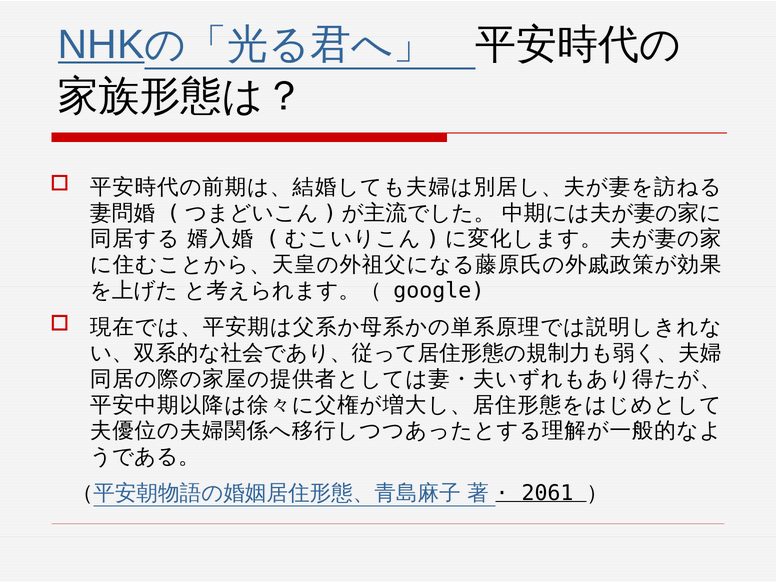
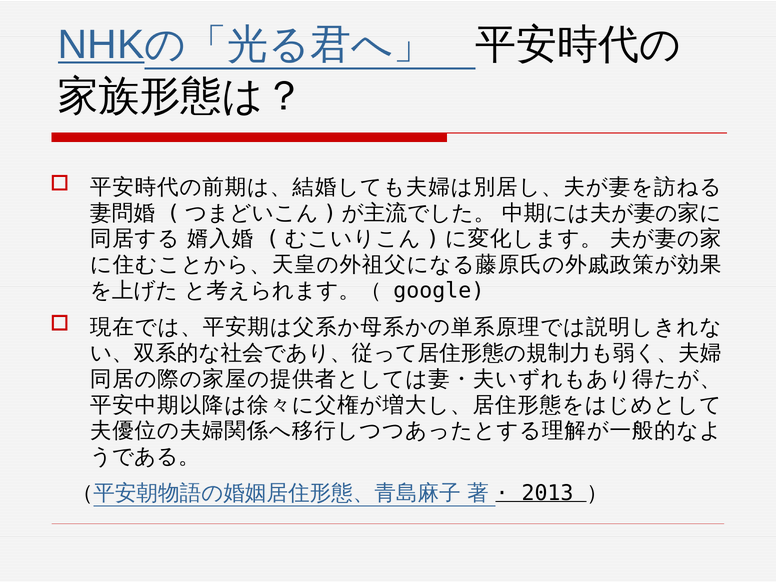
2061: 2061 -> 2013
